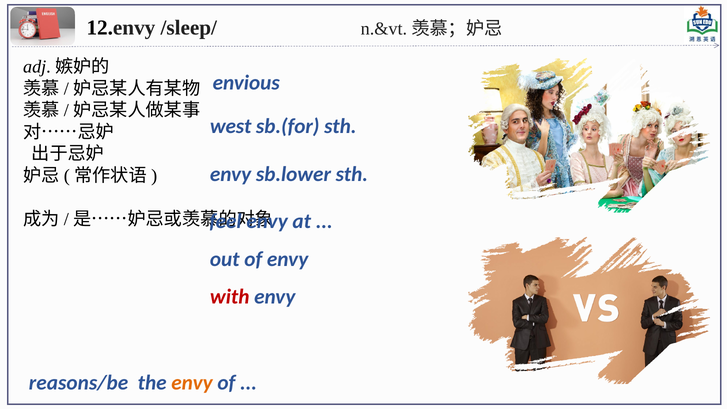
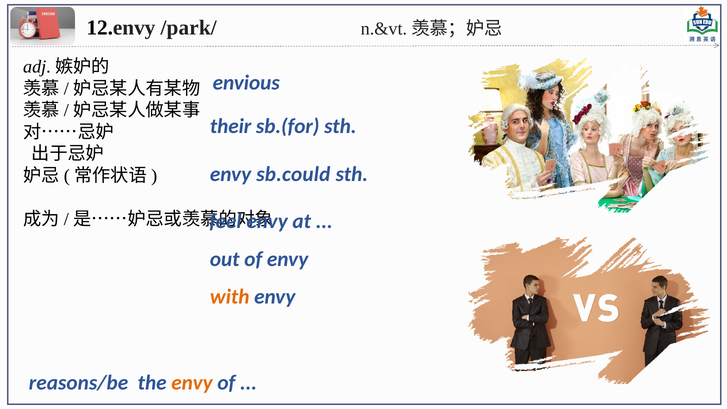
/sleep/: /sleep/ -> /park/
west: west -> their
sb.lower: sb.lower -> sb.could
with colour: red -> orange
